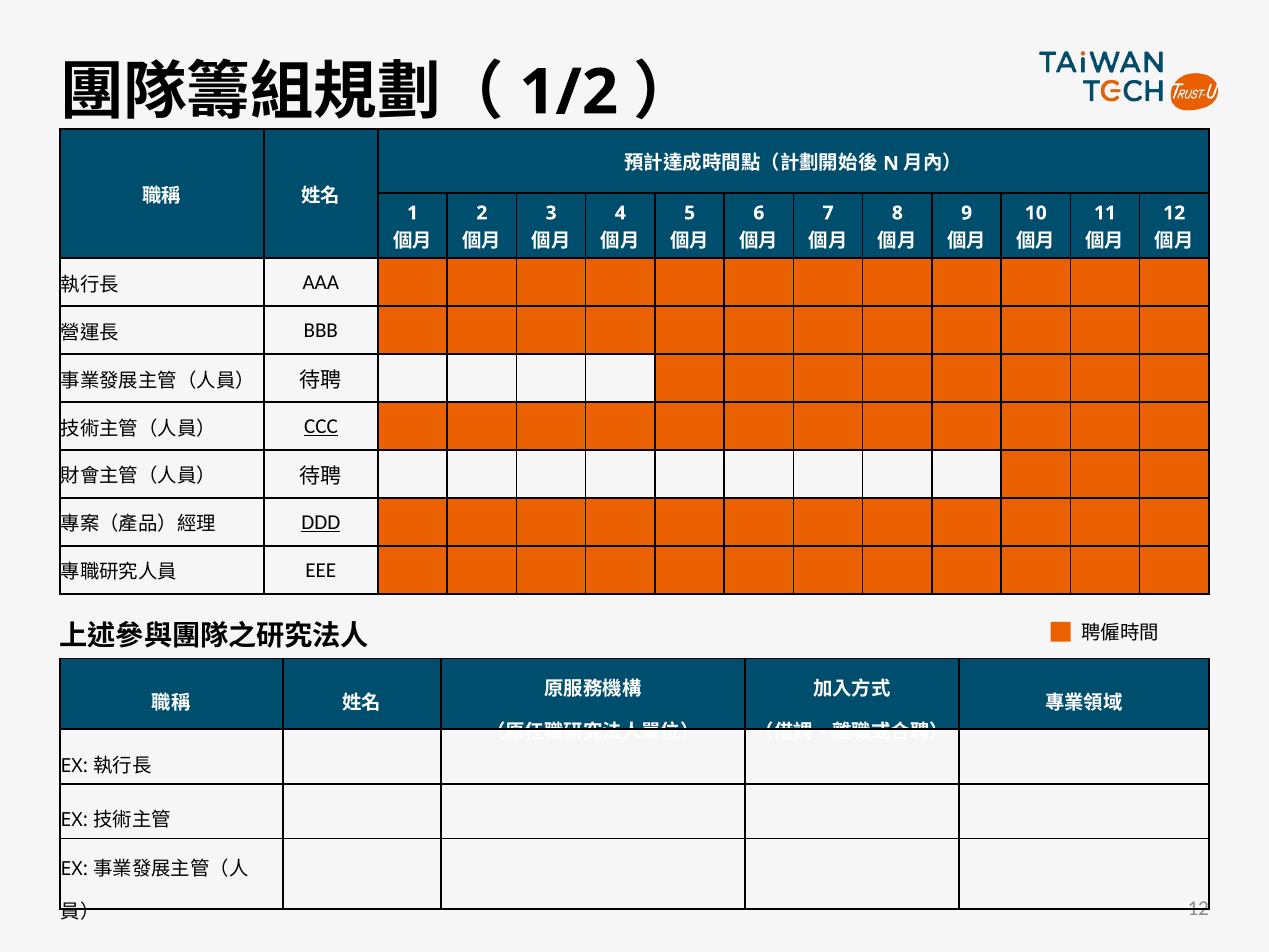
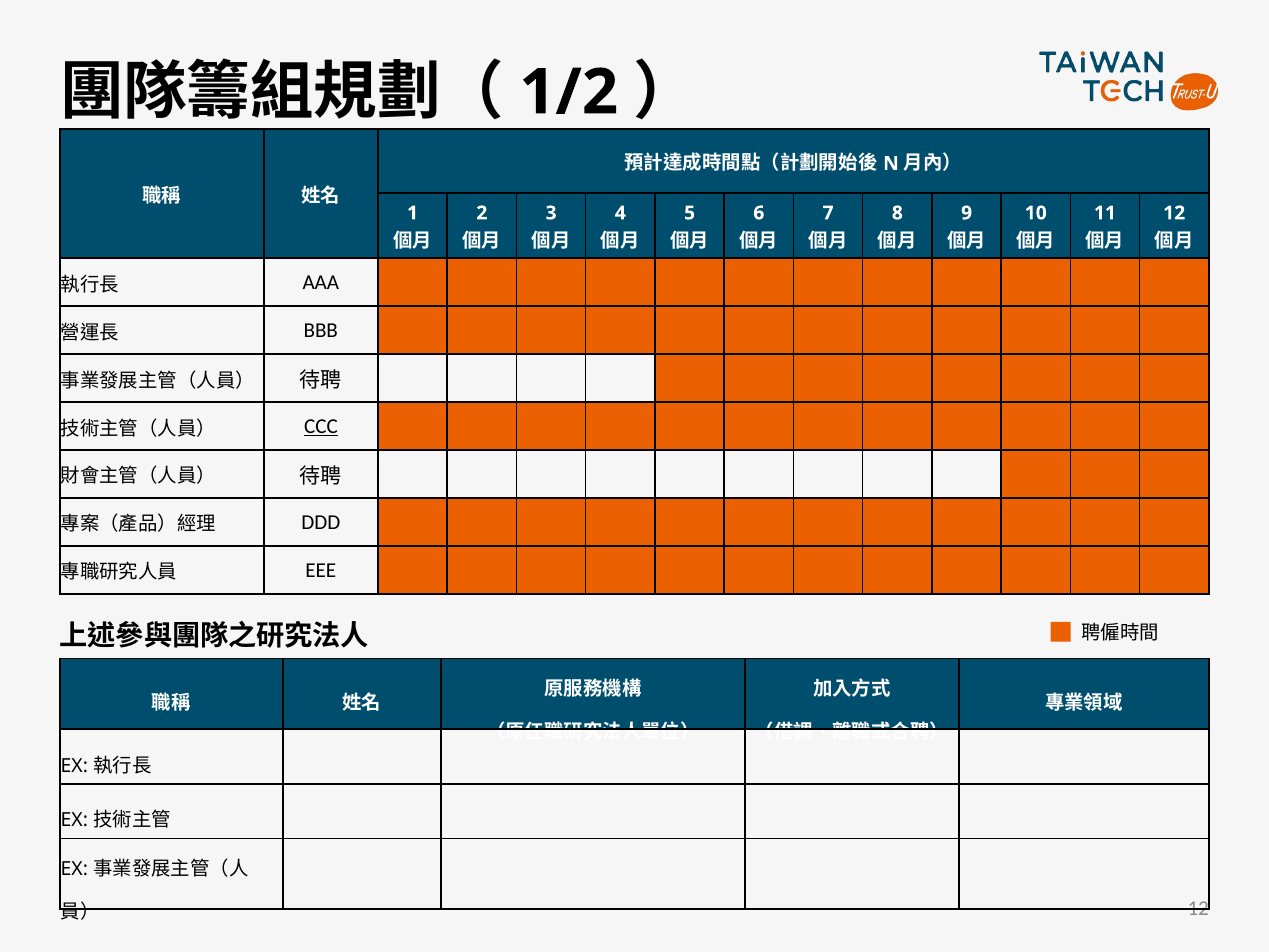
DDD underline: present -> none
